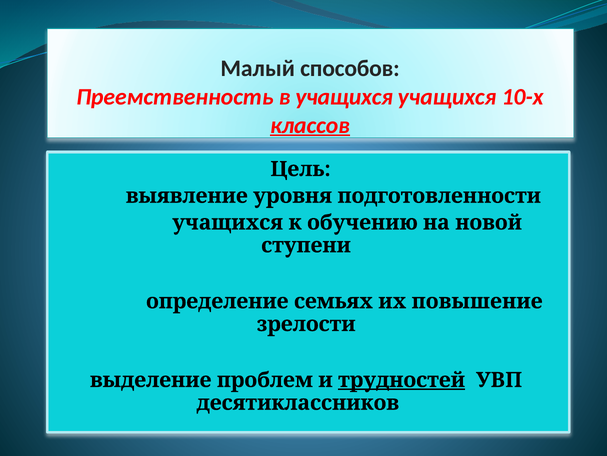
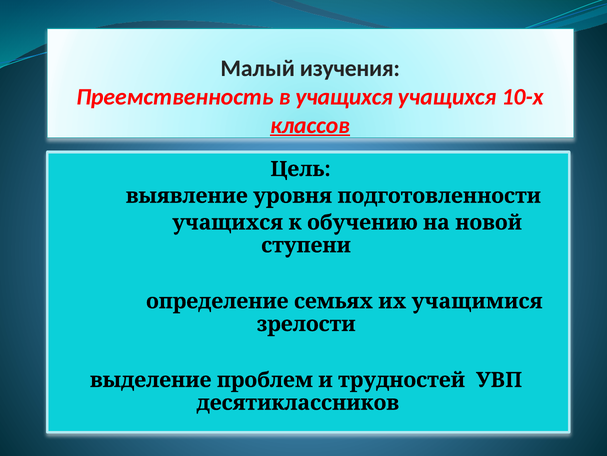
способов: способов -> изучения
повышение: повышение -> учащимися
трудностей underline: present -> none
